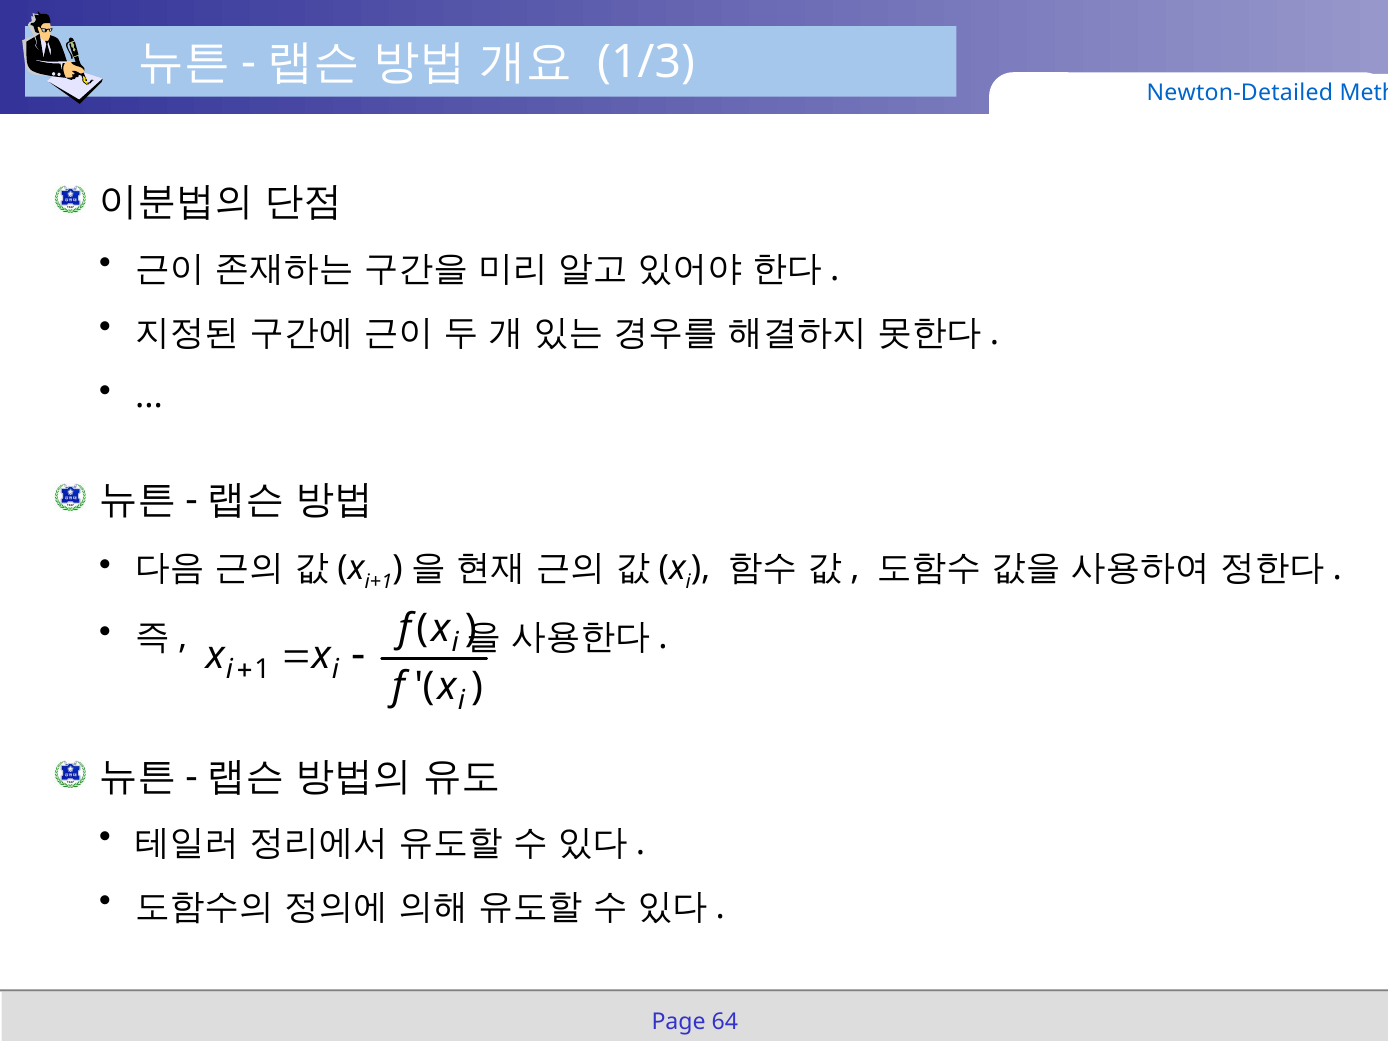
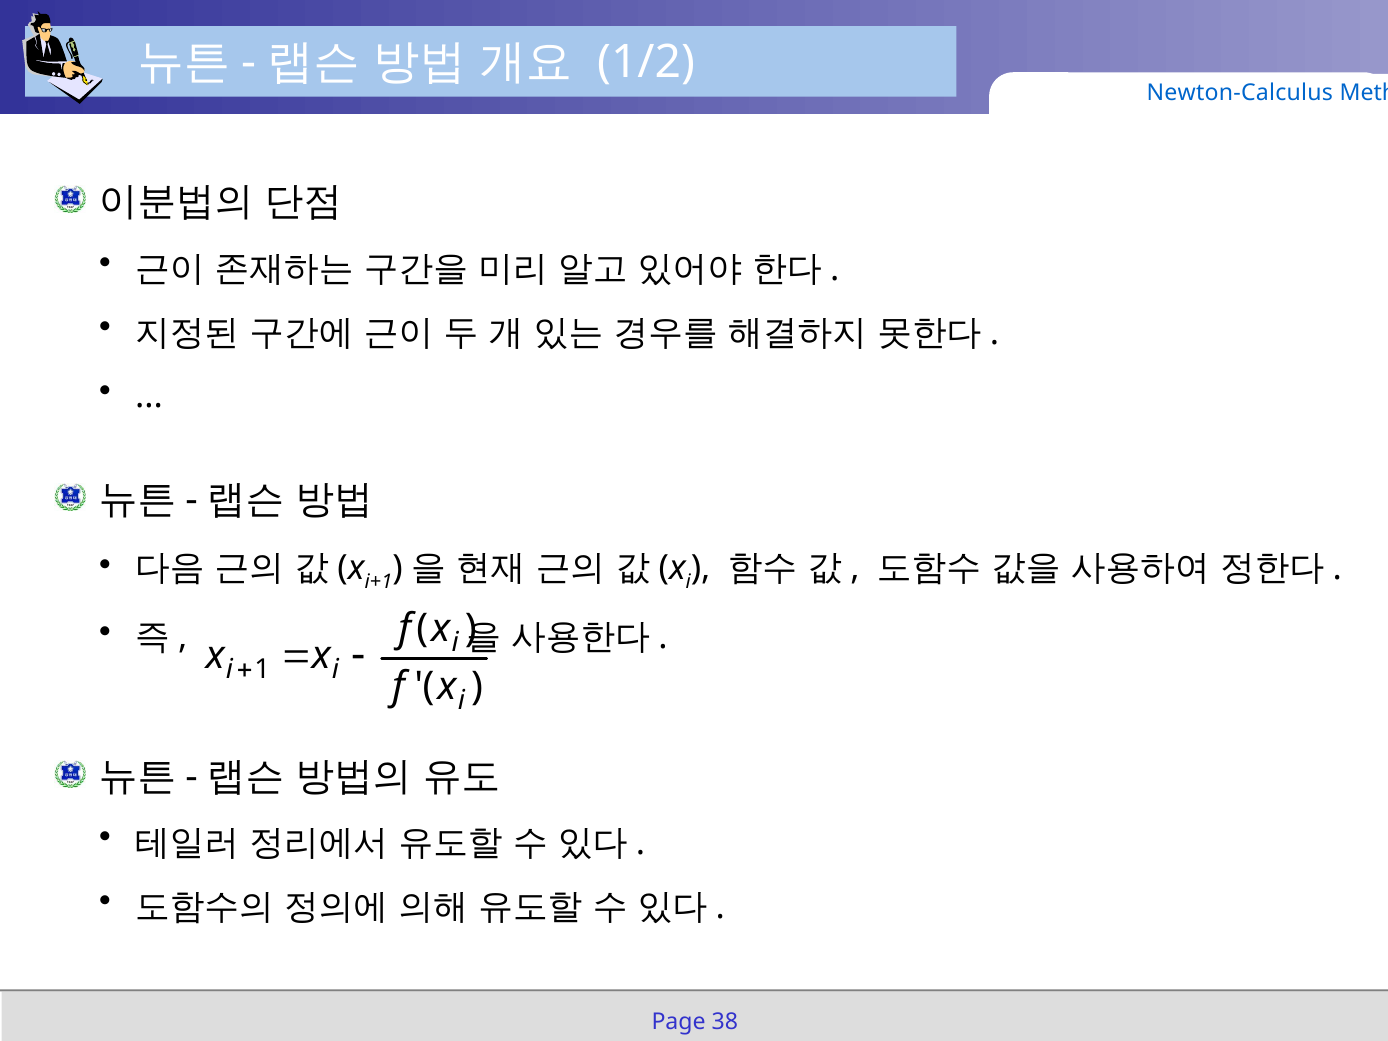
1/3: 1/3 -> 1/2
Newton-Detailed: Newton-Detailed -> Newton-Calculus
64: 64 -> 38
